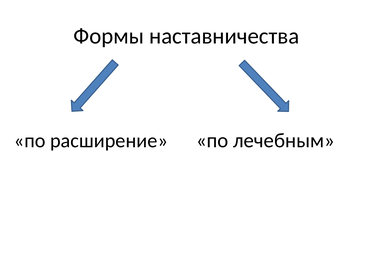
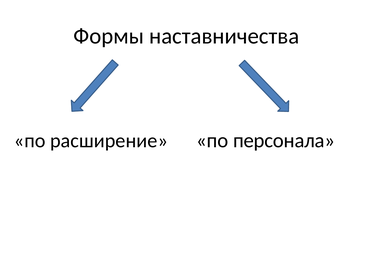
лечебным: лечебным -> персонала
